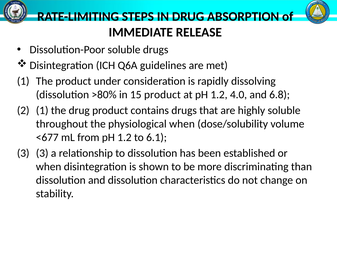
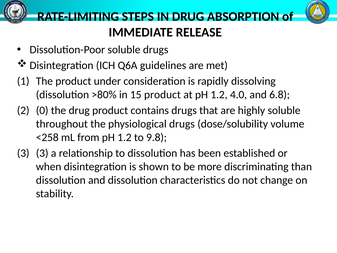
2 1: 1 -> 0
physiological when: when -> drugs
<677: <677 -> <258
6.1: 6.1 -> 9.8
